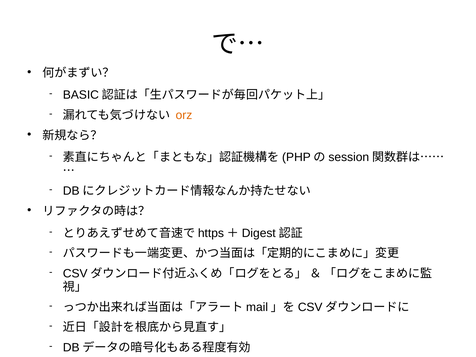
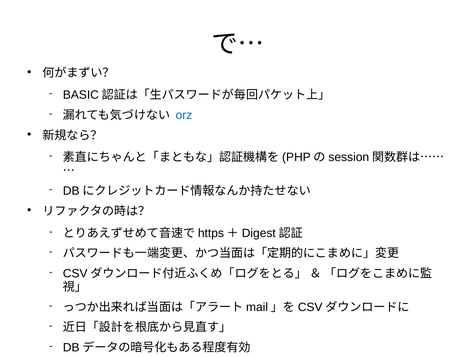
orz colour: orange -> blue
